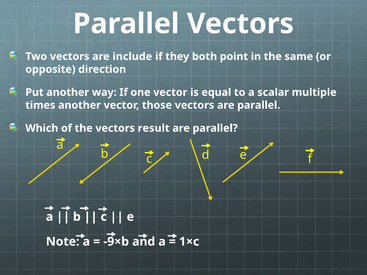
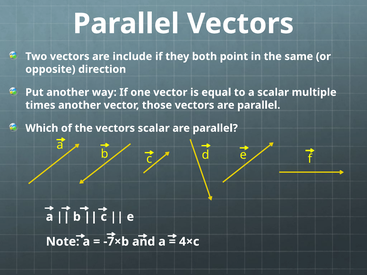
vectors result: result -> scalar
-9×b: -9×b -> -7×b
1×c: 1×c -> 4×c
